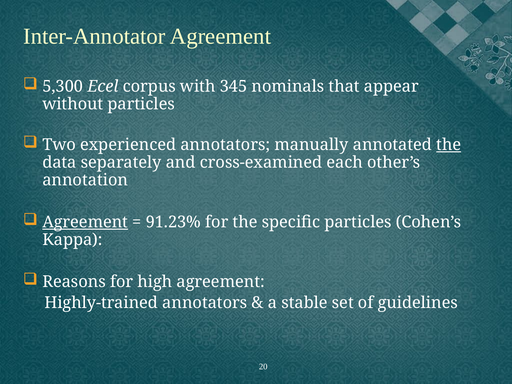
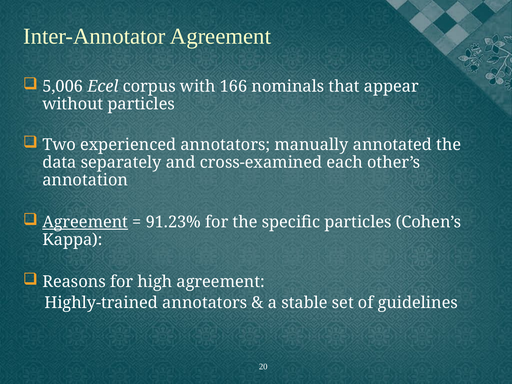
5,300: 5,300 -> 5,006
345: 345 -> 166
the at (449, 145) underline: present -> none
